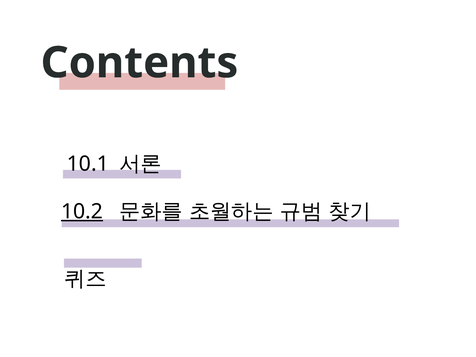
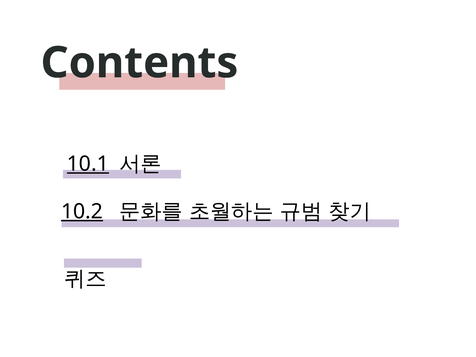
10.1 underline: none -> present
